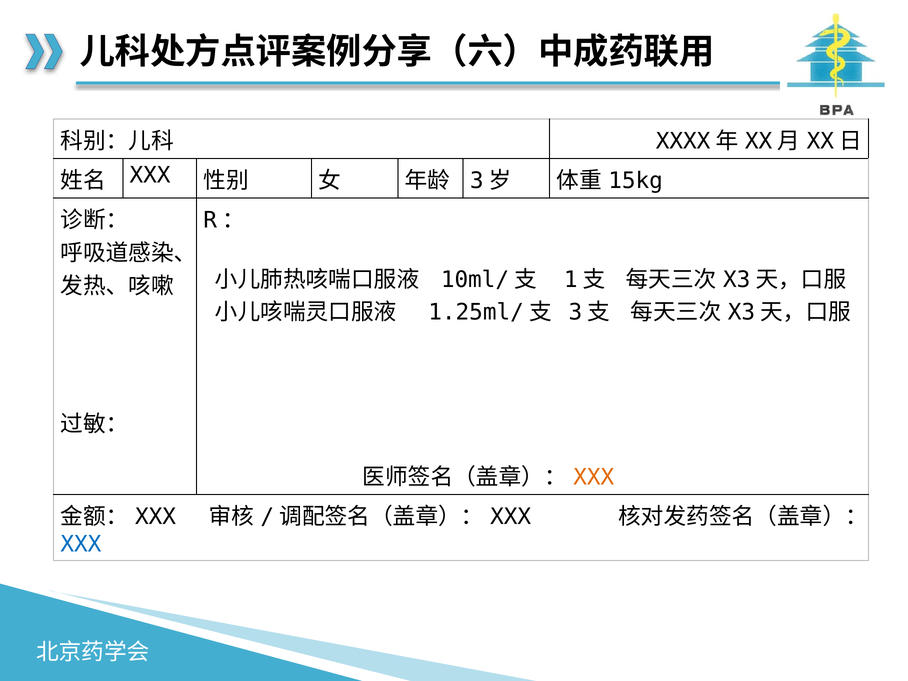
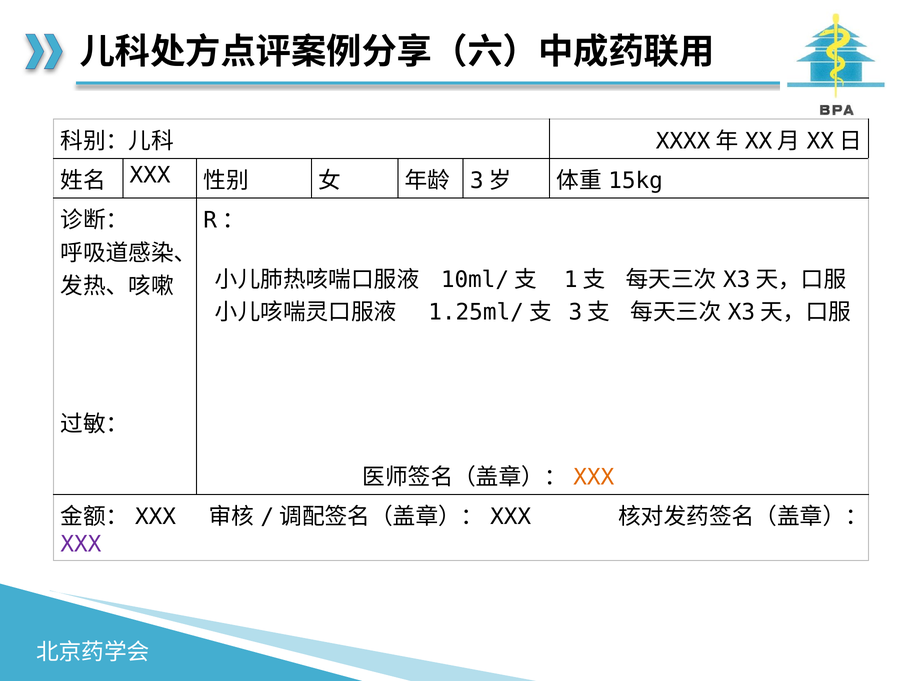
XXX at (81, 544) colour: blue -> purple
